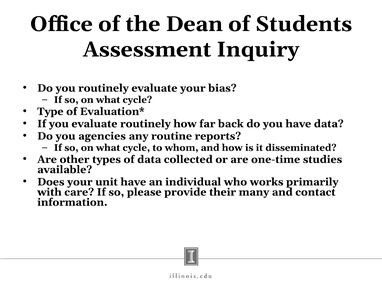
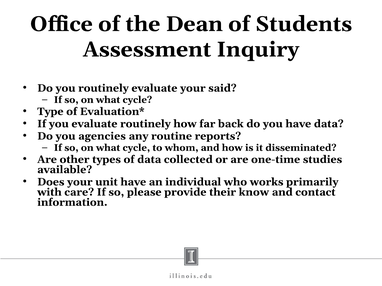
bias: bias -> said
many: many -> know
